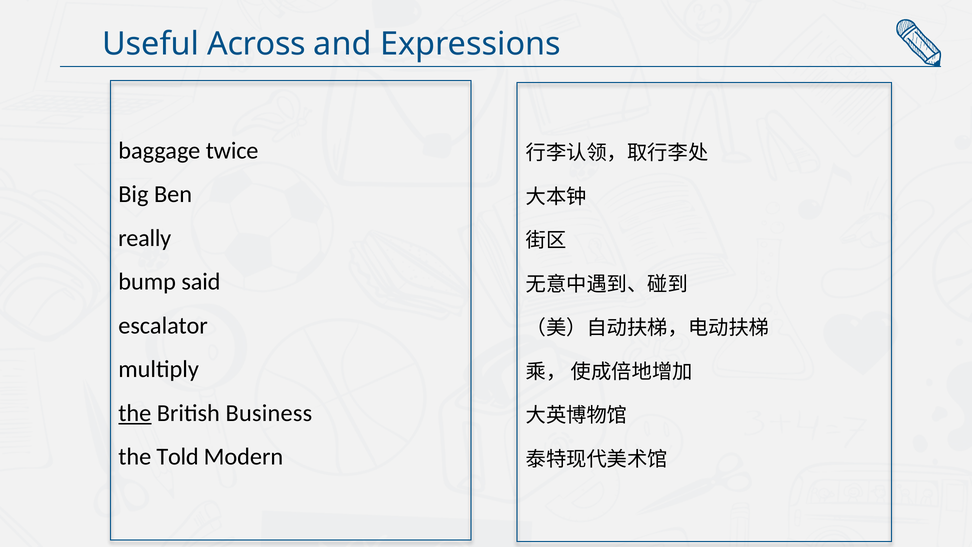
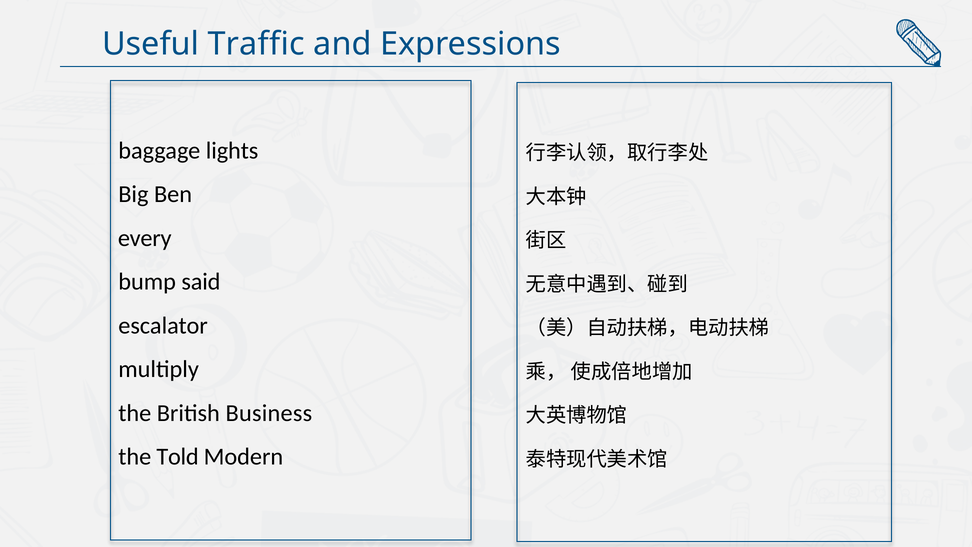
Across: Across -> Traffic
twice: twice -> lights
really: really -> every
the at (135, 413) underline: present -> none
